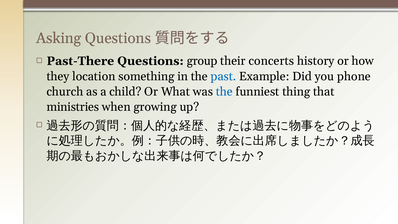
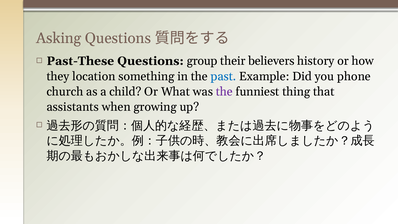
Past-There: Past-There -> Past-These
concerts: concerts -> believers
the at (224, 92) colour: blue -> purple
ministries: ministries -> assistants
